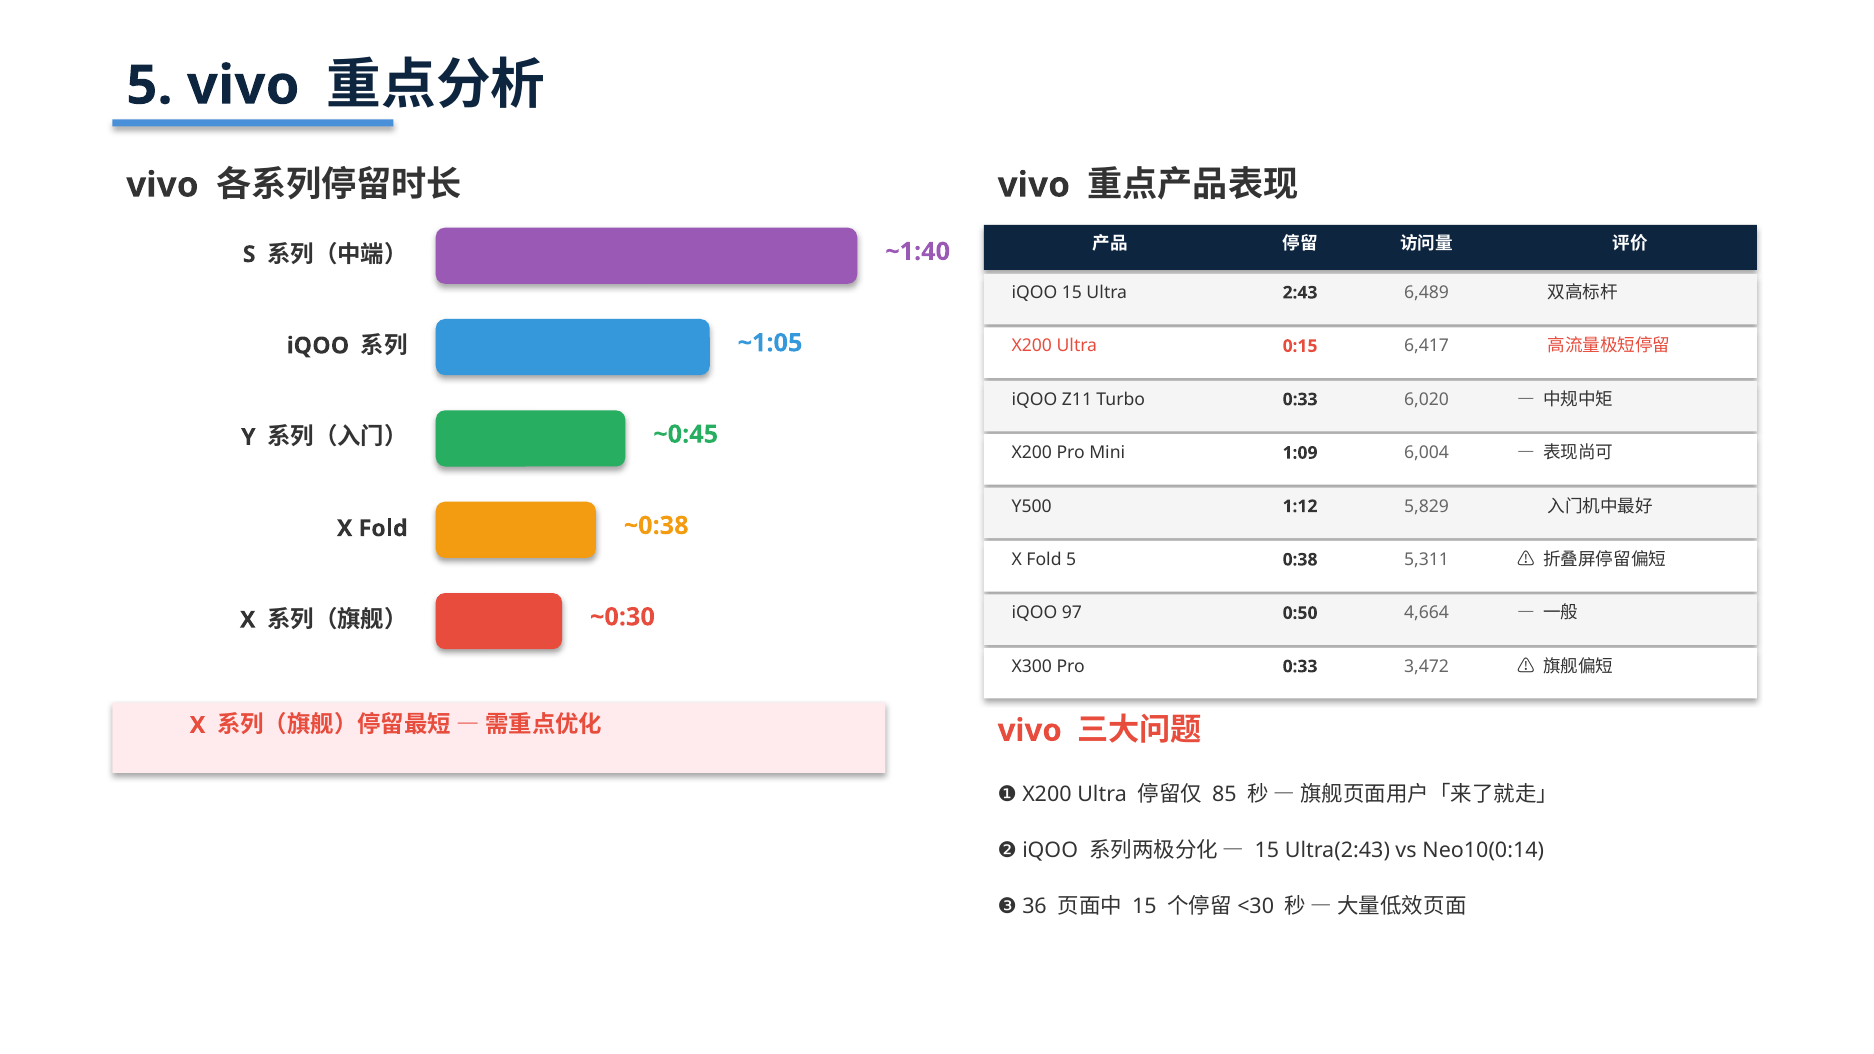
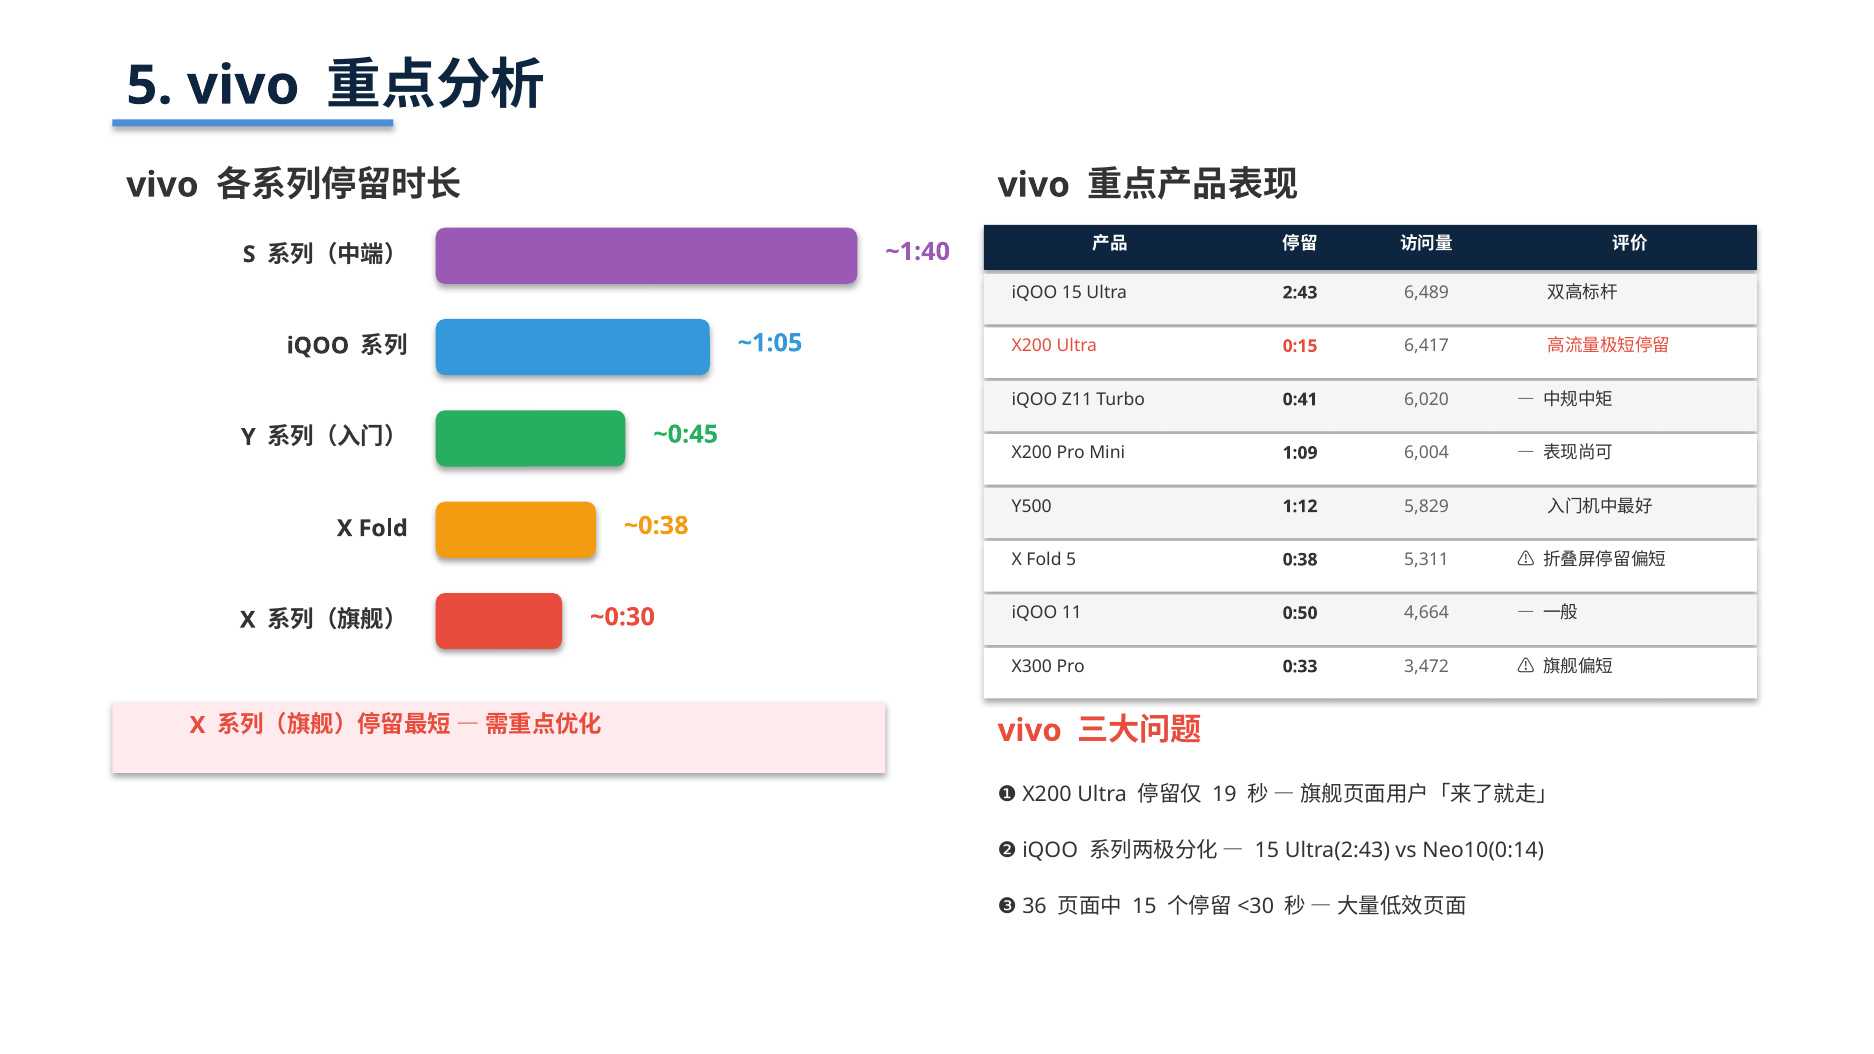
Turbo 0:33: 0:33 -> 0:41
97: 97 -> 11
85: 85 -> 19
